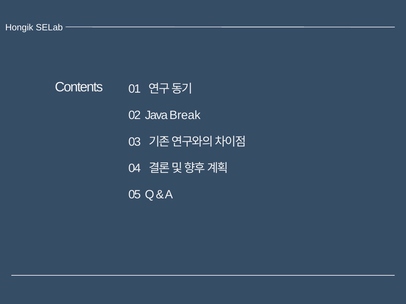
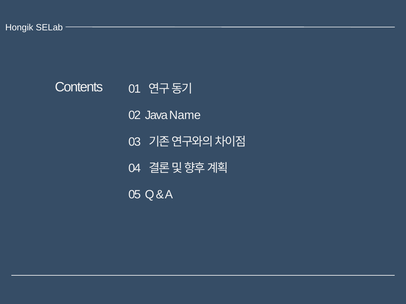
Break: Break -> Name
